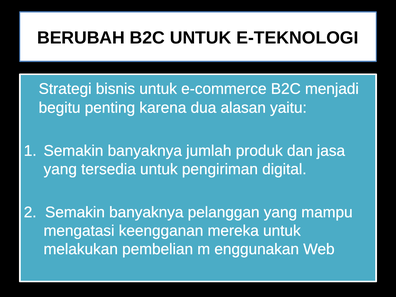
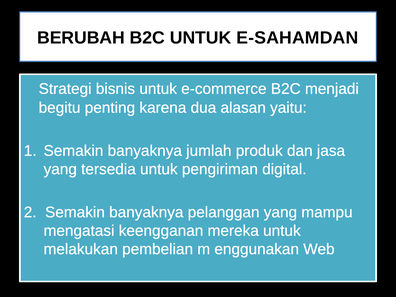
E-TEKNOLOGI: E-TEKNOLOGI -> E-SAHAMDAN
